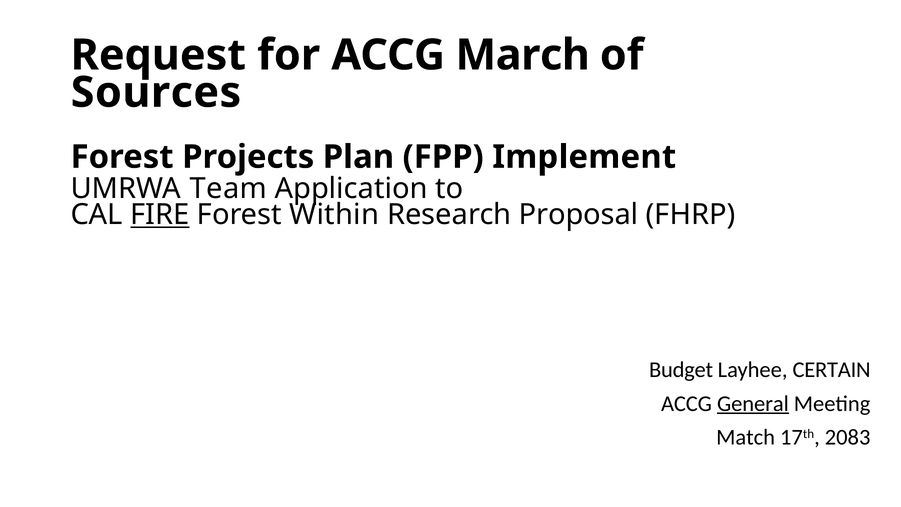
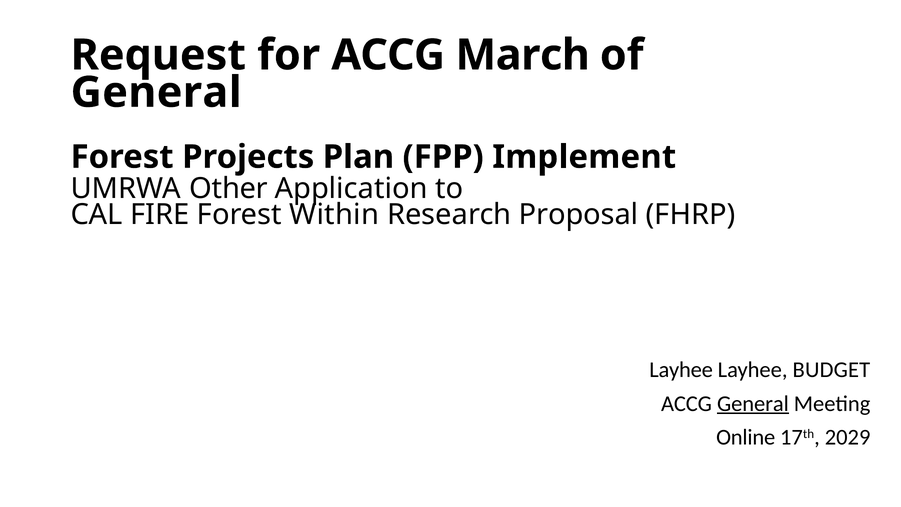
Sources at (156, 92): Sources -> General
Team: Team -> Other
FIRE underline: present -> none
Budget at (681, 370): Budget -> Layhee
CERTAIN: CERTAIN -> BUDGET
Match: Match -> Online
2083: 2083 -> 2029
